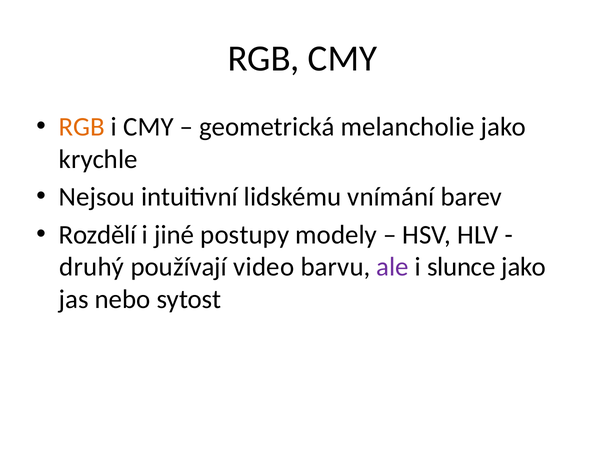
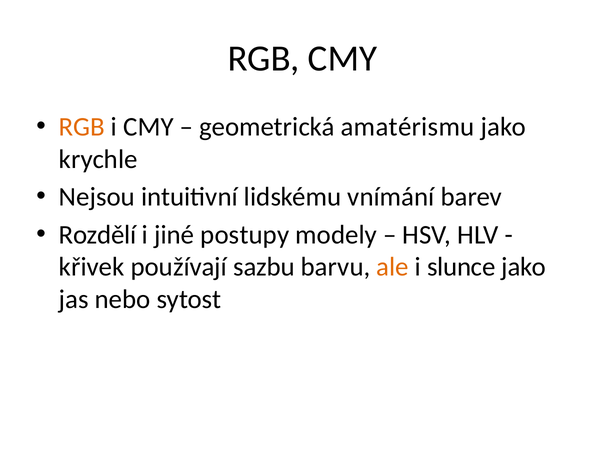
melancholie: melancholie -> amatérismu
druhý: druhý -> křivek
video: video -> sazbu
ale colour: purple -> orange
